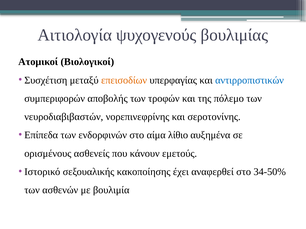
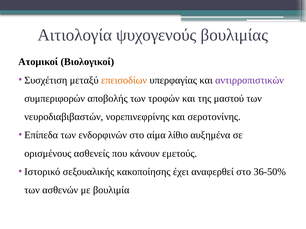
αντιρροπιστικών colour: blue -> purple
πόλεμο: πόλεμο -> μαστού
34-50%: 34-50% -> 36-50%
